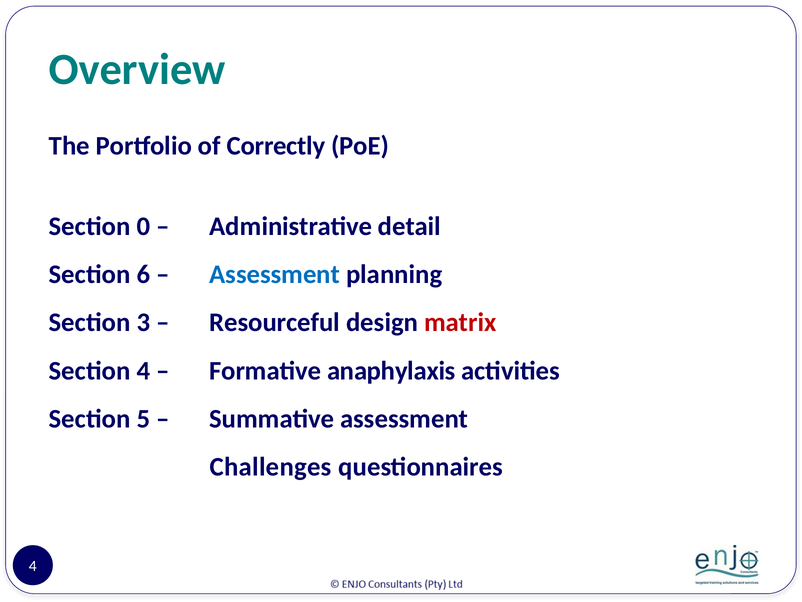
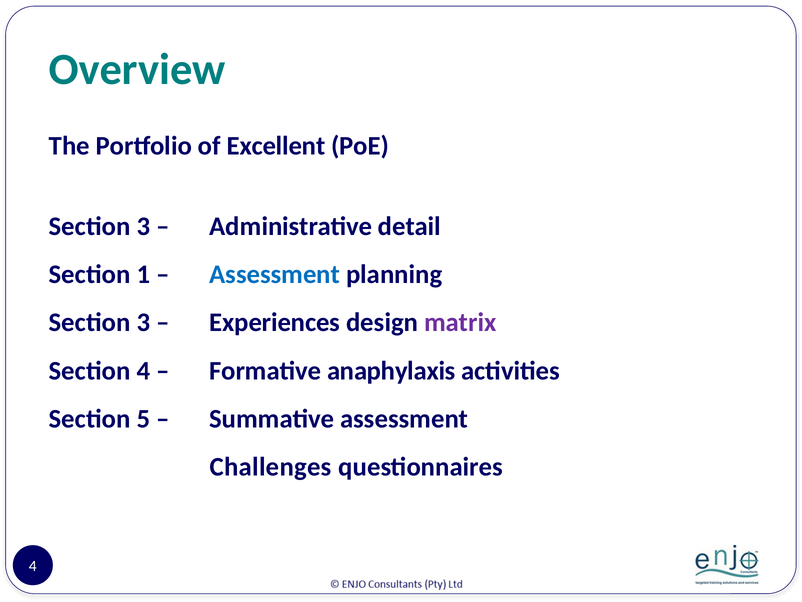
Correctly: Correctly -> Excellent
0 at (143, 226): 0 -> 3
6: 6 -> 1
Resourceful: Resourceful -> Experiences
matrix colour: red -> purple
